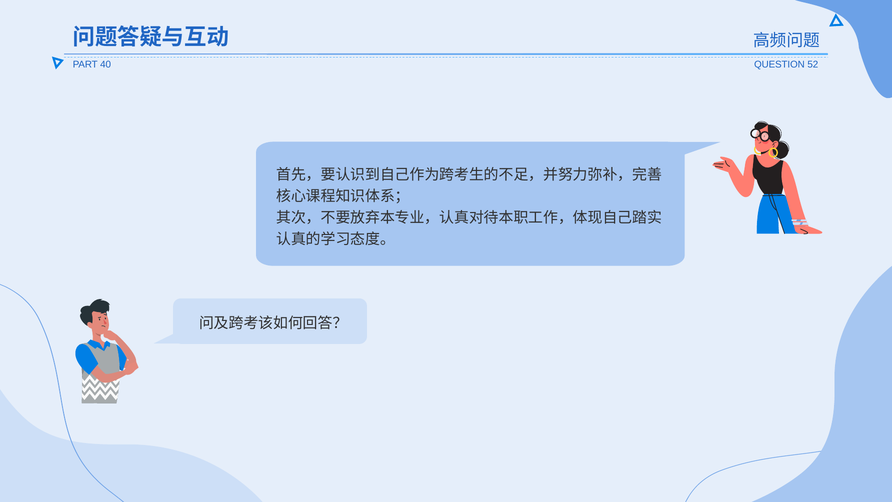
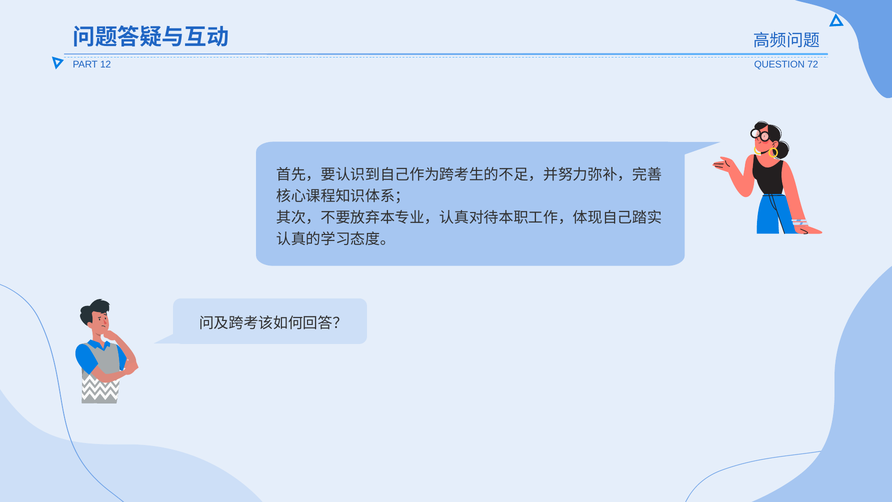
40: 40 -> 12
52: 52 -> 72
